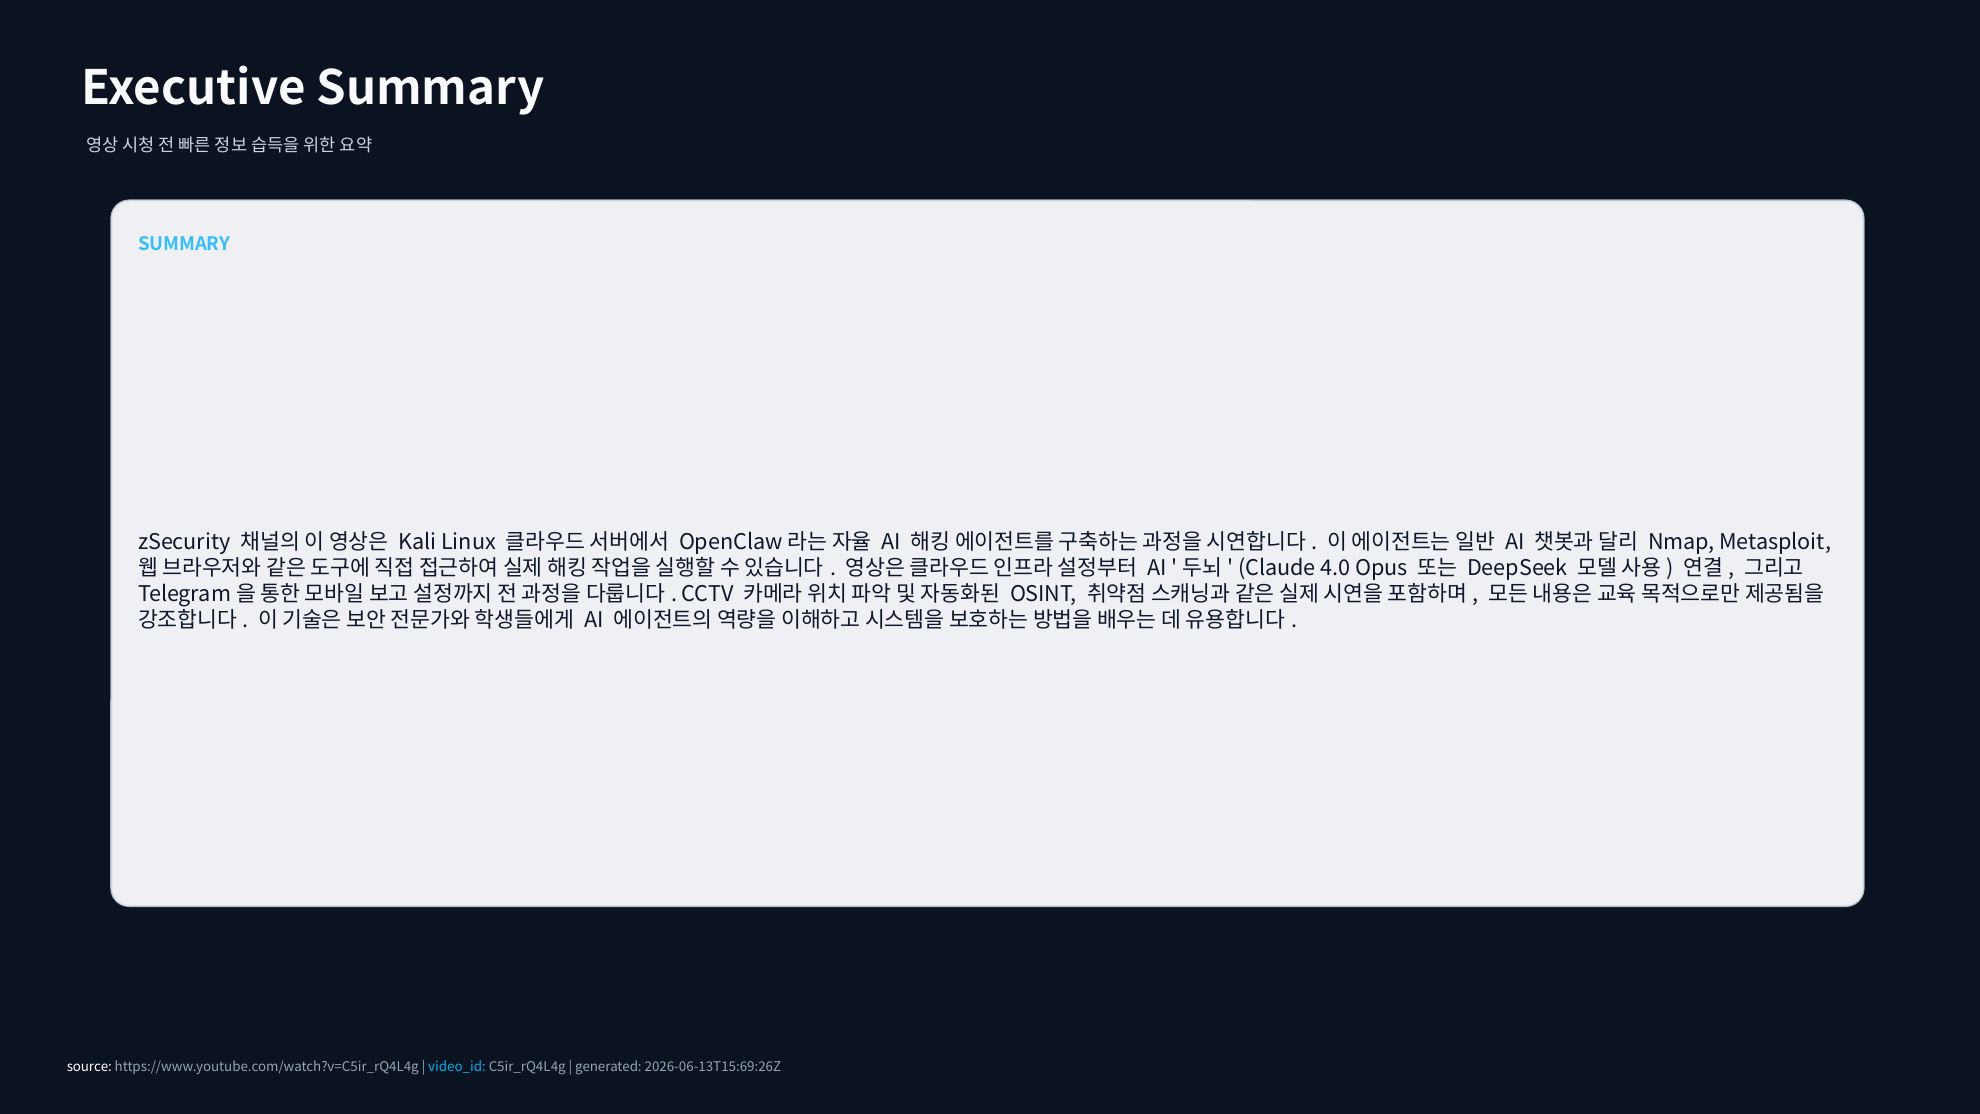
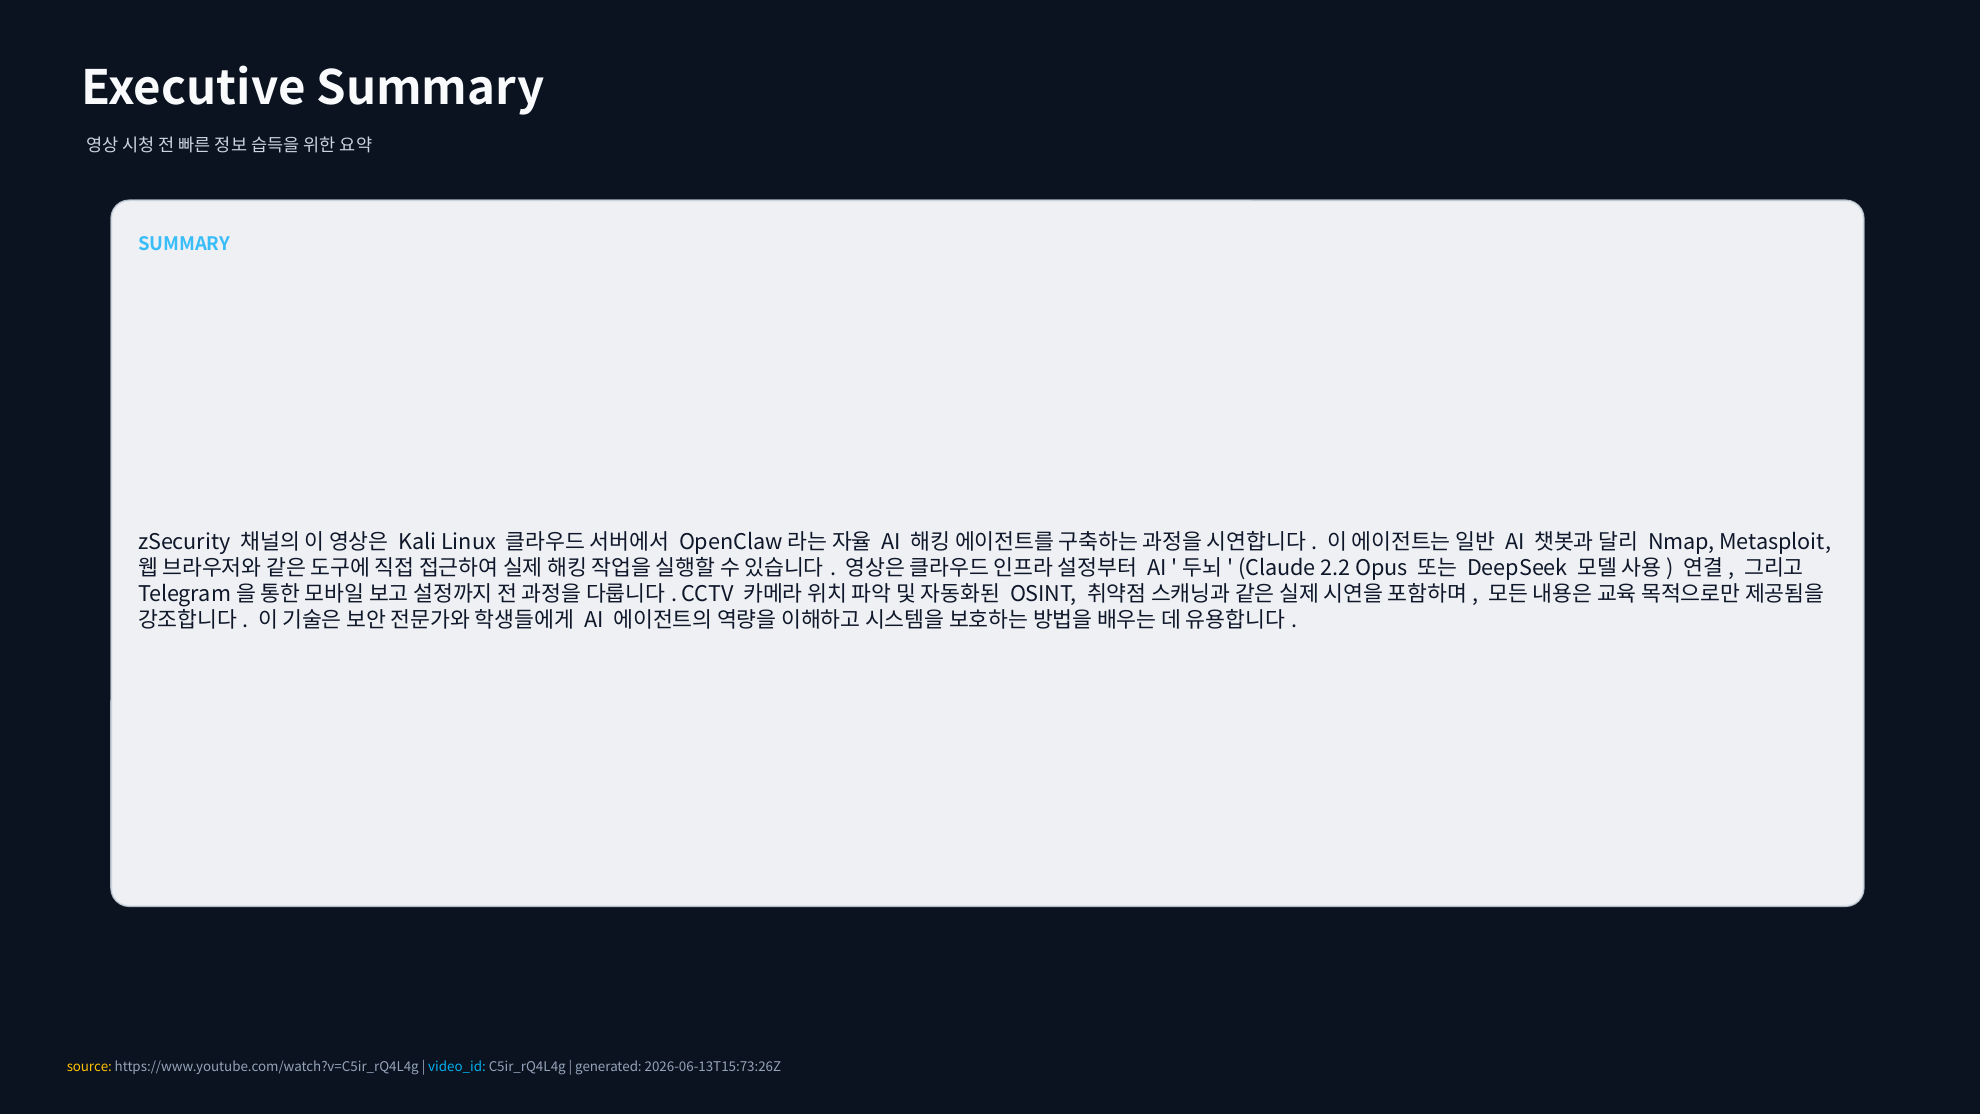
4.0: 4.0 -> 2.2
source colour: white -> yellow
2026-06-13T15:69:26Z: 2026-06-13T15:69:26Z -> 2026-06-13T15:73:26Z
